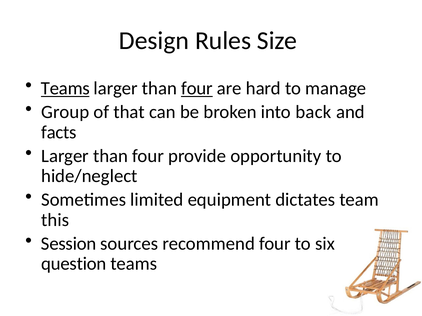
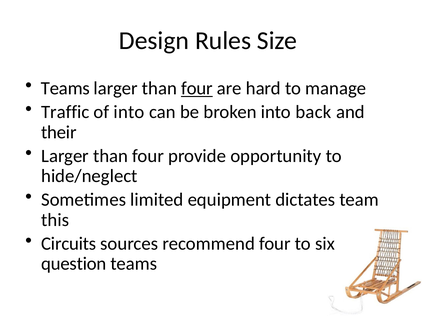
Teams at (65, 89) underline: present -> none
Group: Group -> Traffic
of that: that -> into
facts: facts -> their
Session: Session -> Circuits
